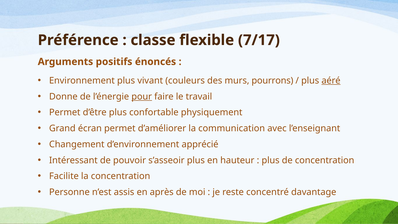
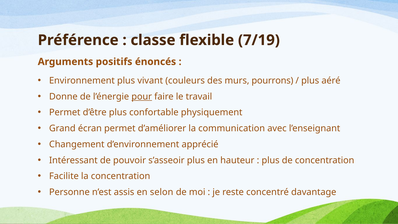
7/17: 7/17 -> 7/19
aéré underline: present -> none
après: après -> selon
